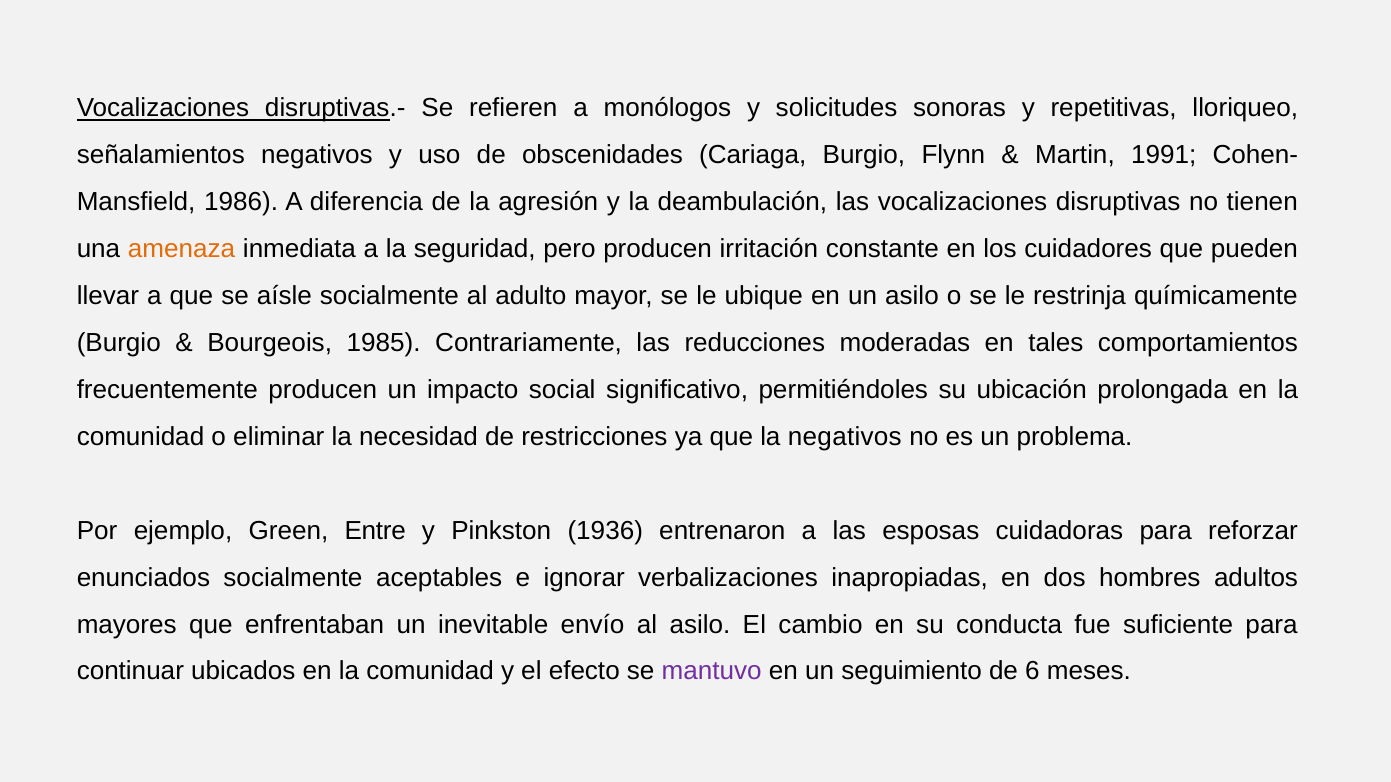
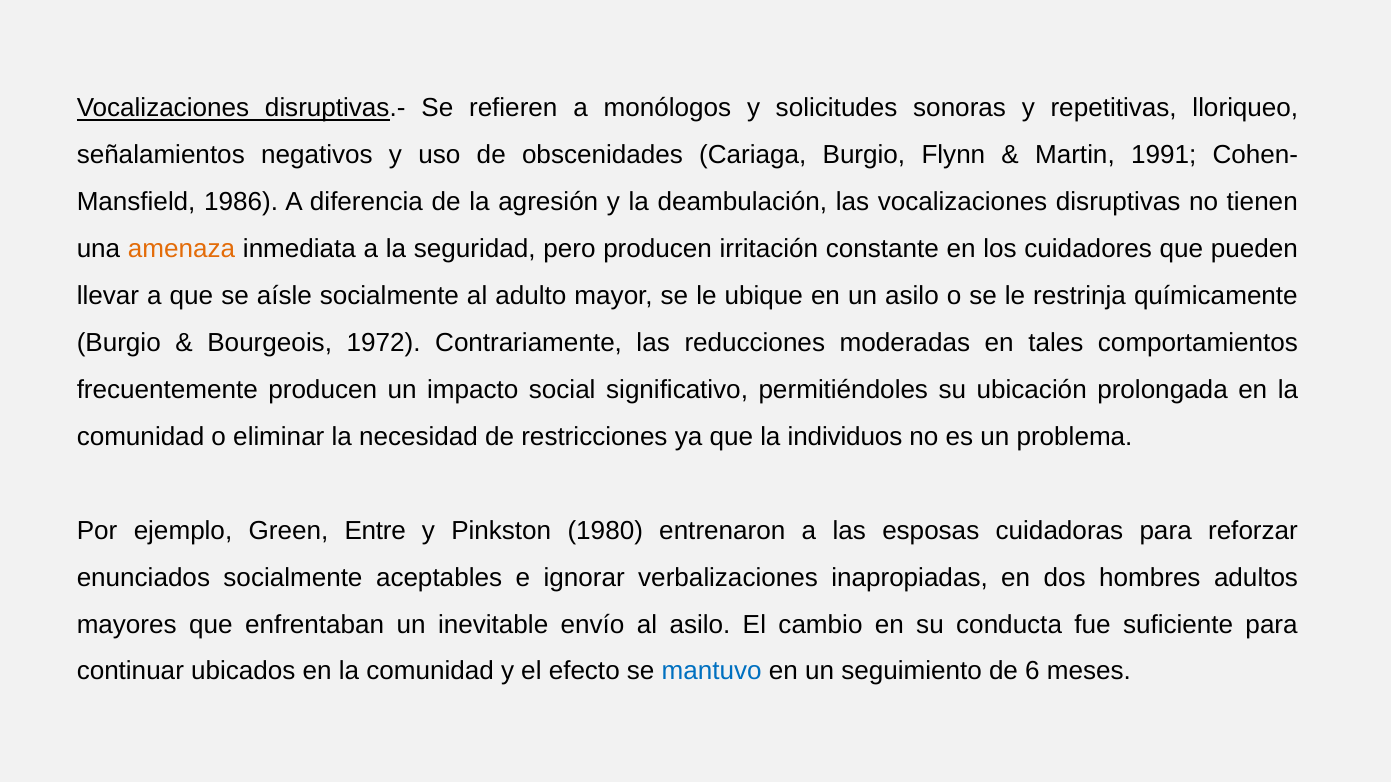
1985: 1985 -> 1972
la negativos: negativos -> individuos
1936: 1936 -> 1980
mantuvo colour: purple -> blue
